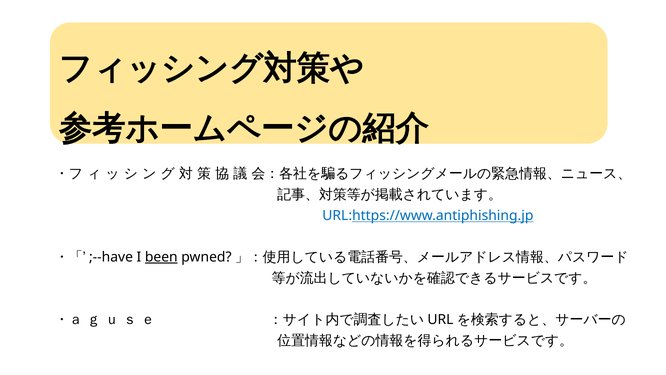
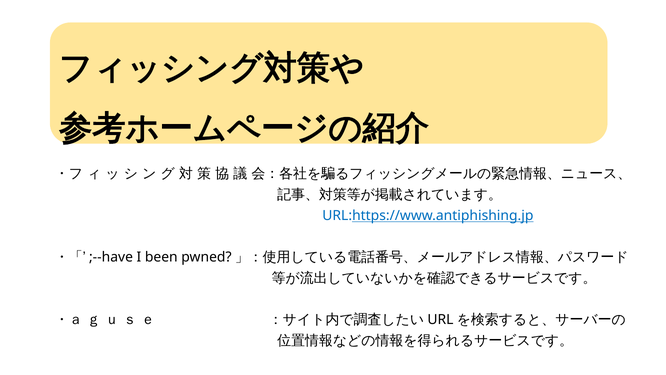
been underline: present -> none
